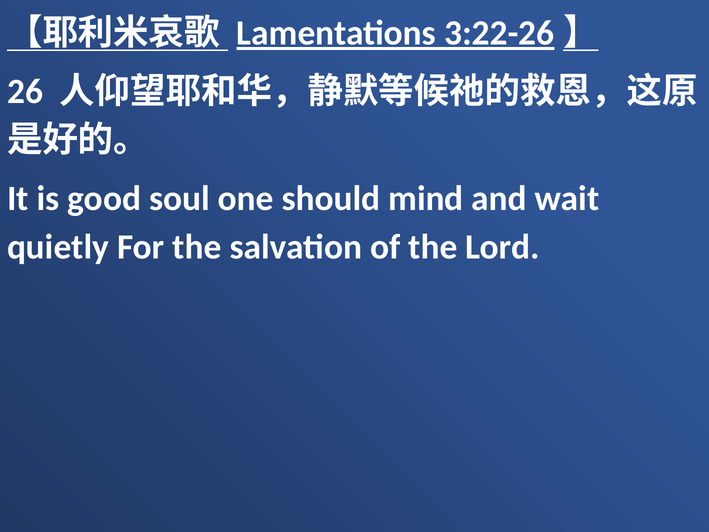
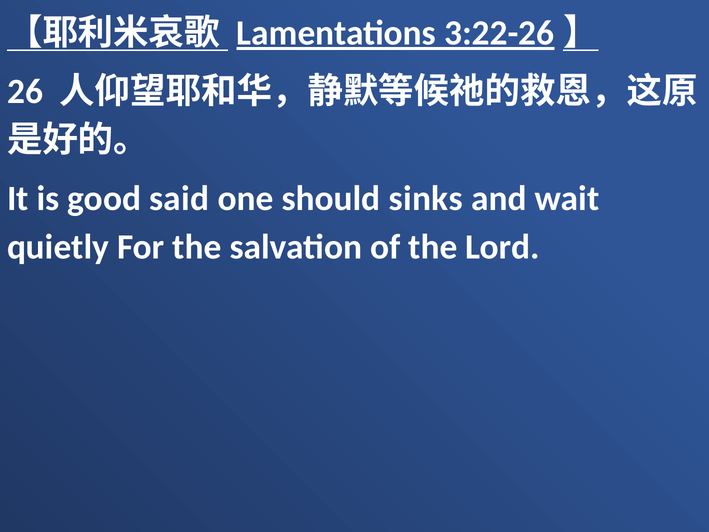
soul: soul -> said
mind: mind -> sinks
